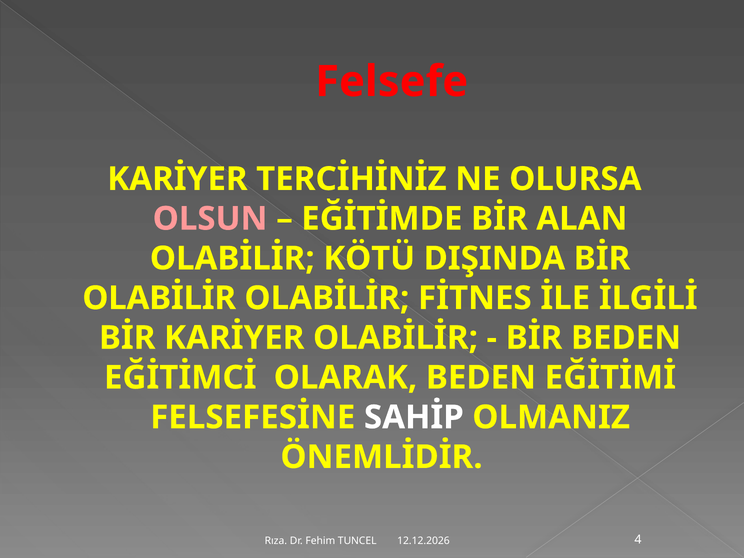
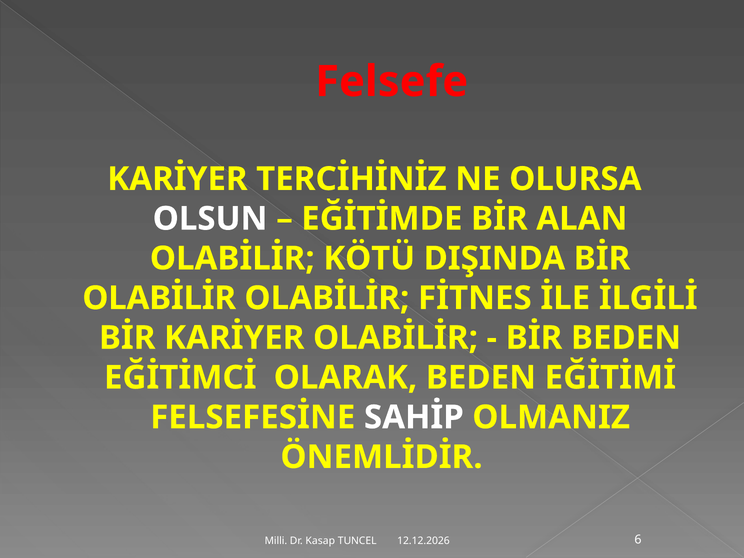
OLSUN colour: pink -> white
Rıza: Rıza -> Milli
Fehim: Fehim -> Kasap
4: 4 -> 6
